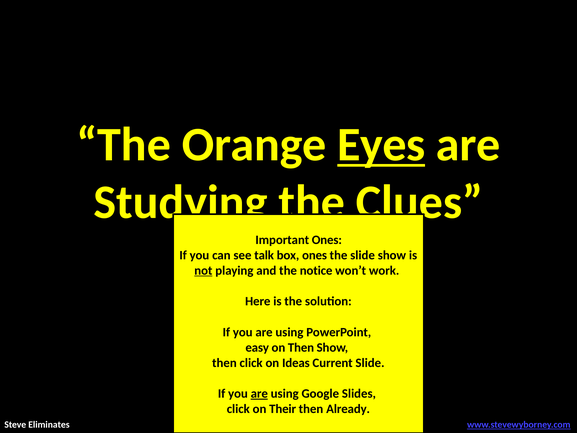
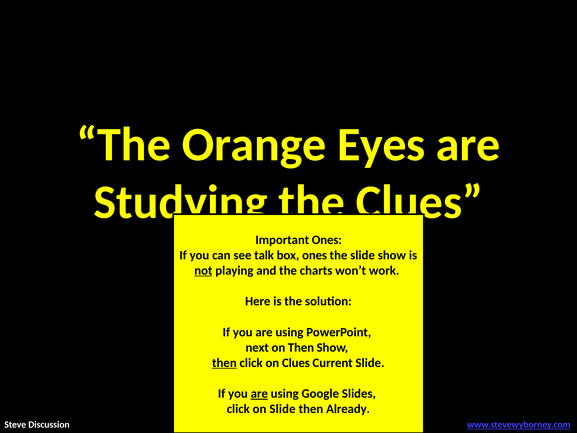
Eyes underline: present -> none
notice: notice -> charts
easy: easy -> next
then at (224, 363) underline: none -> present
on Ideas: Ideas -> Clues
on Their: Their -> Slide
Eliminates: Eliminates -> Discussion
